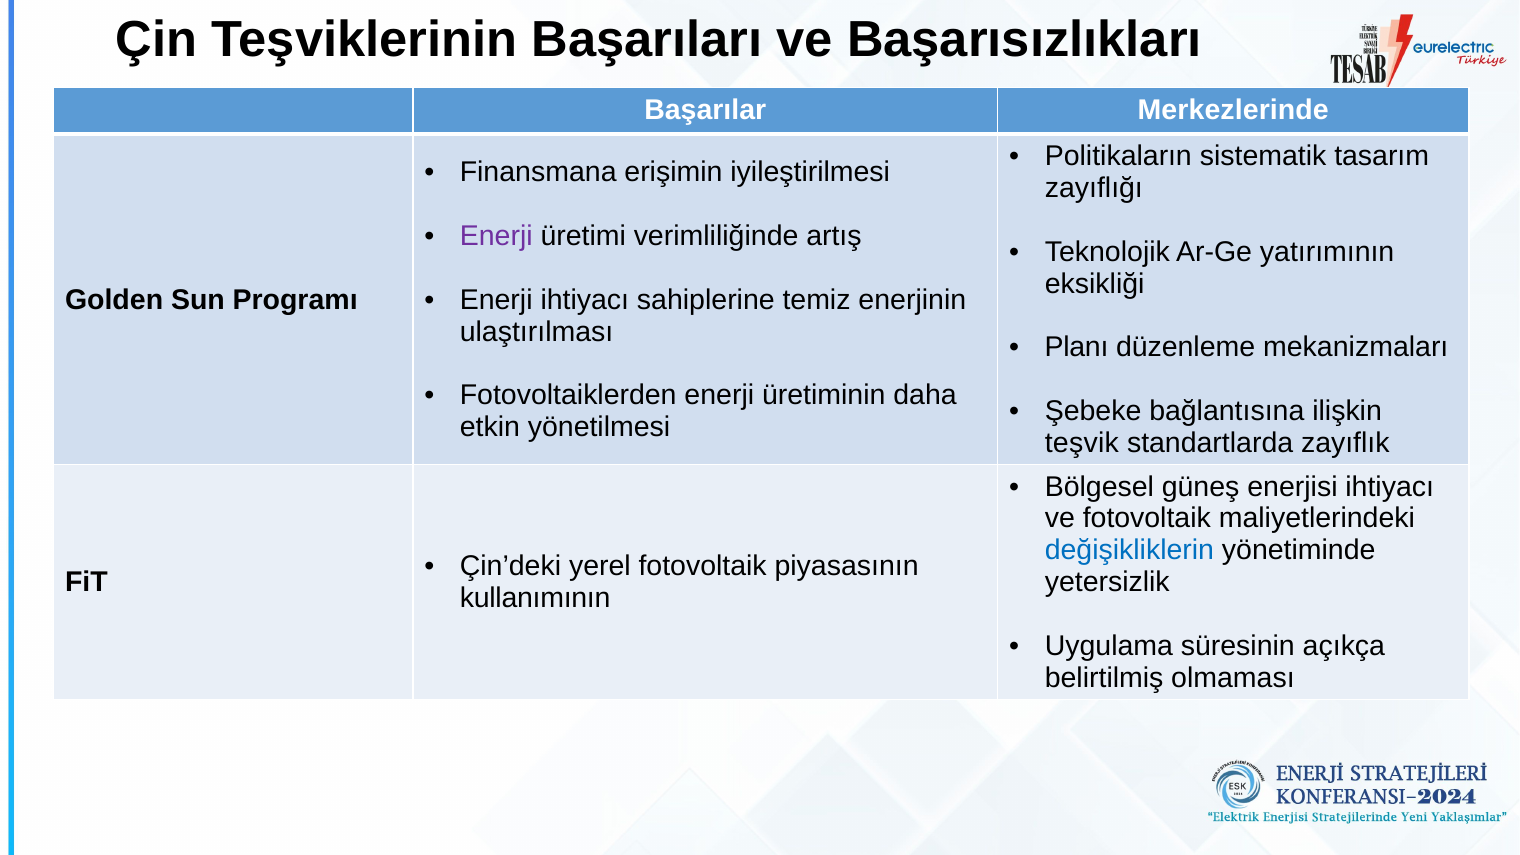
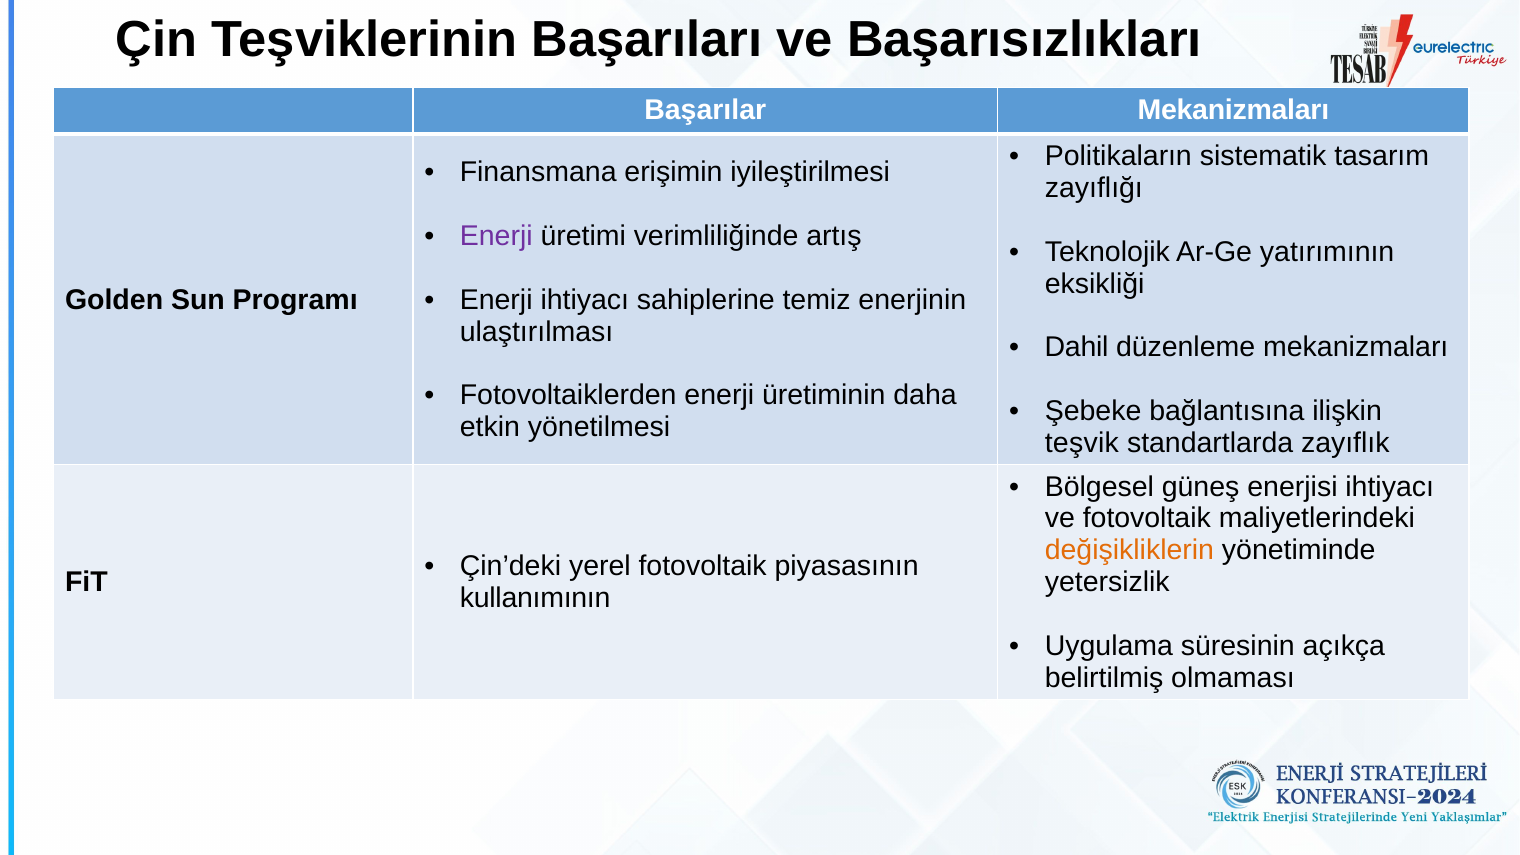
Başarılar Merkezlerinde: Merkezlerinde -> Mekanizmaları
Planı: Planı -> Dahil
değişikliklerin colour: blue -> orange
